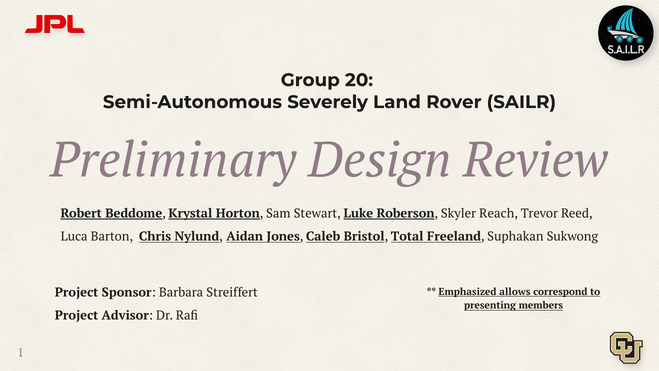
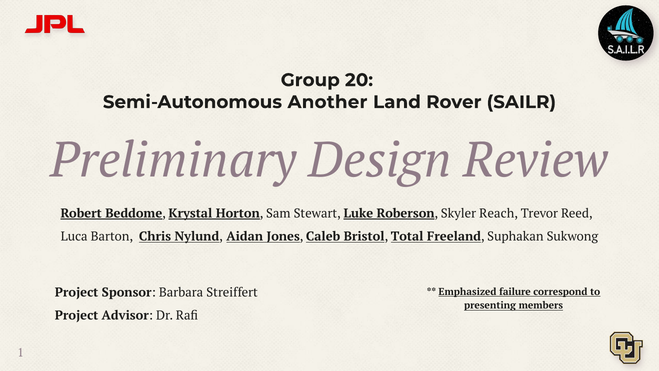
Severely: Severely -> Another
allows: allows -> failure
